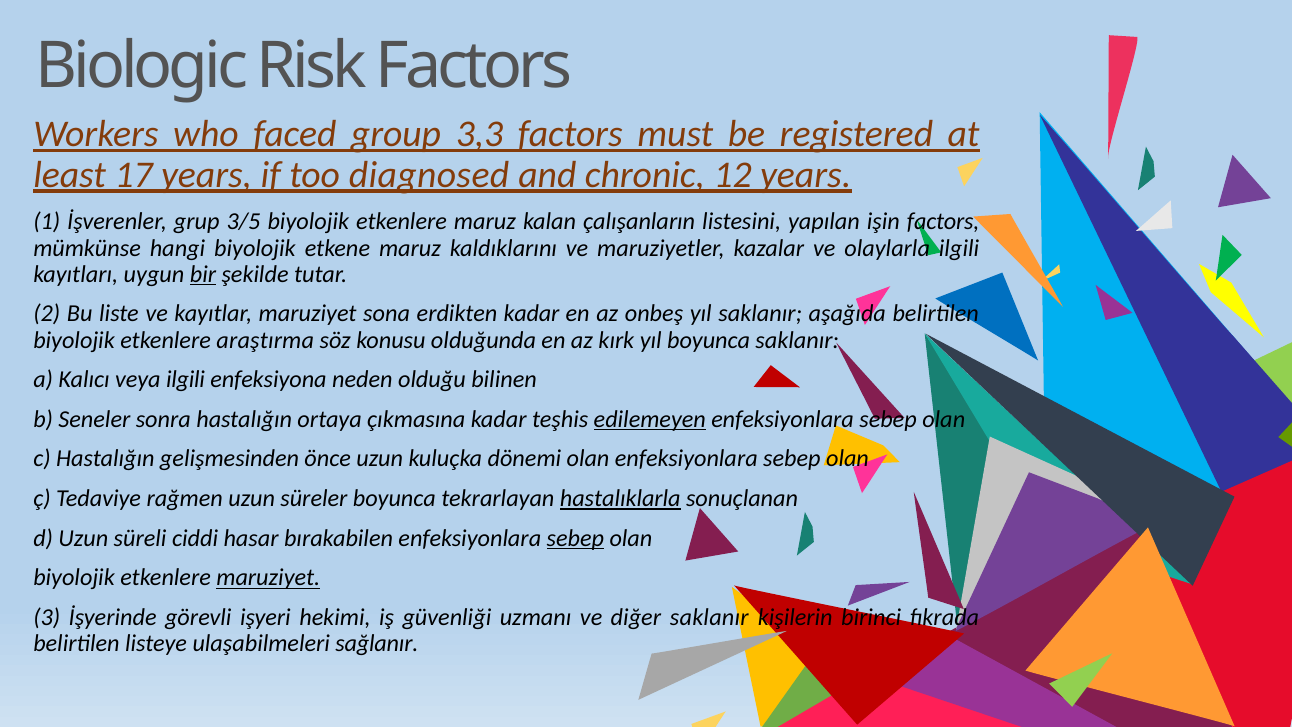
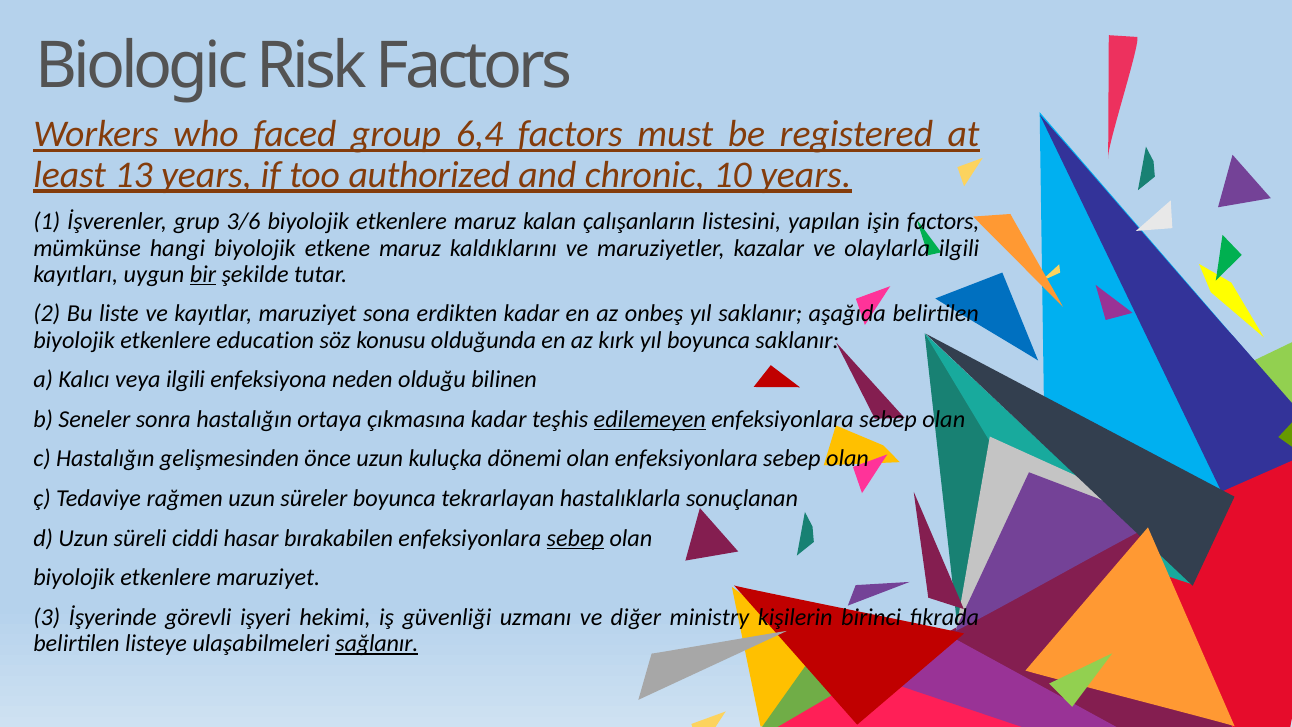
3,3: 3,3 -> 6,4
17: 17 -> 13
diagnosed: diagnosed -> authorized
12: 12 -> 10
3/5: 3/5 -> 3/6
araştırma: araştırma -> education
hastalıklarla underline: present -> none
maruziyet at (268, 578) underline: present -> none
diğer saklanır: saklanır -> ministry
sağlanır underline: none -> present
